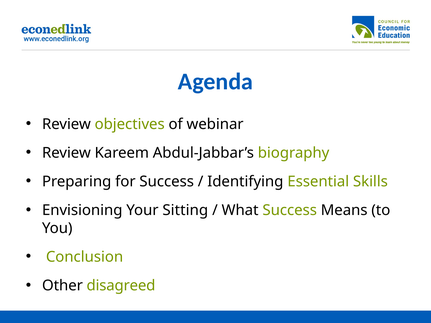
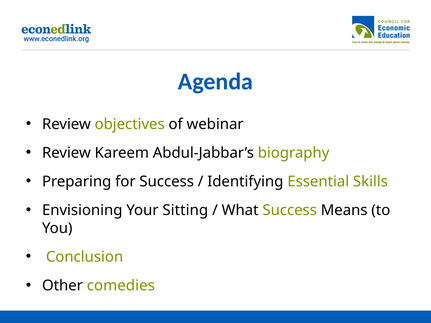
disagreed: disagreed -> comedies
